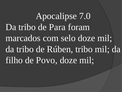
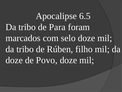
7.0: 7.0 -> 6.5
Rúben tribo: tribo -> filho
filho at (14, 60): filho -> doze
